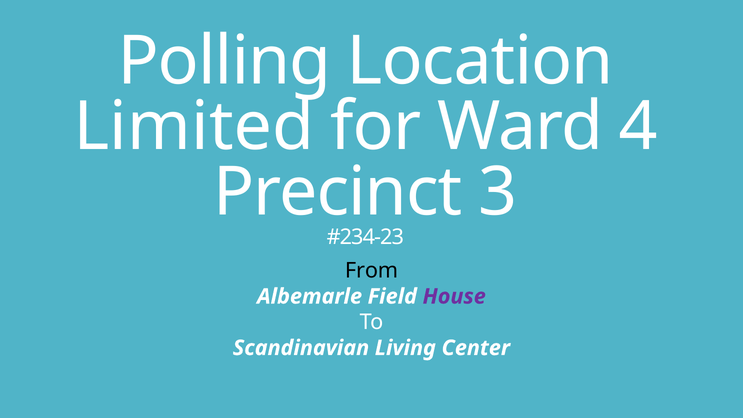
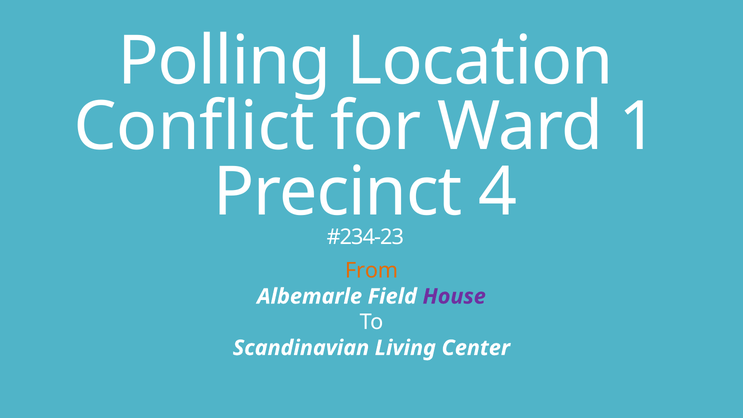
Limited: Limited -> Conflict
4: 4 -> 1
3: 3 -> 4
From colour: black -> orange
